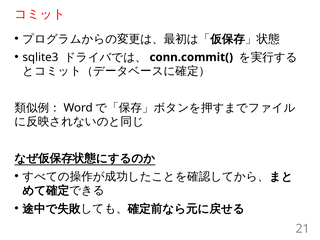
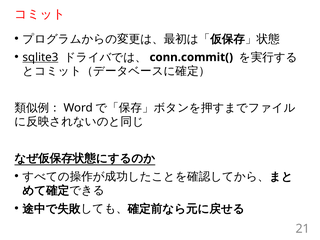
sqlite3 underline: none -> present
